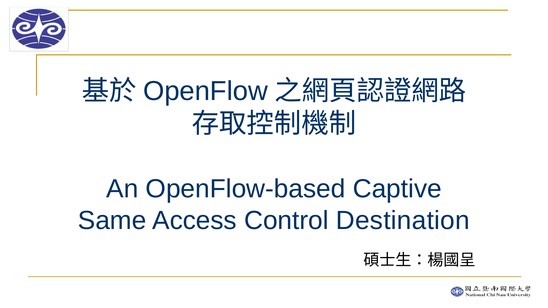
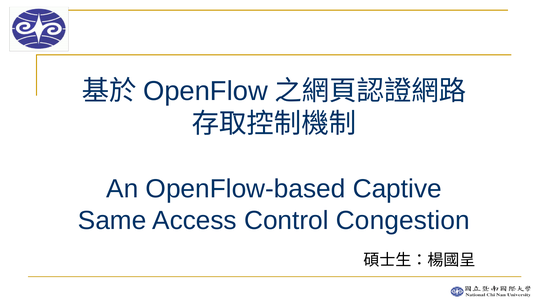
Destination: Destination -> Congestion
